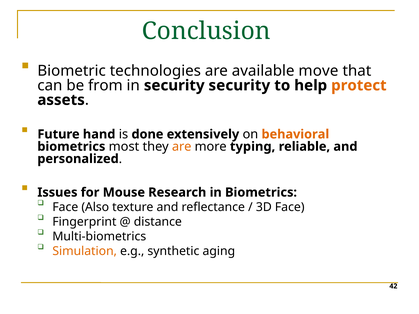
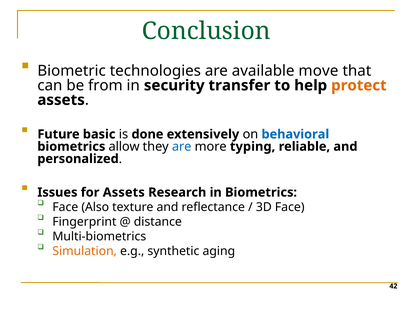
security security: security -> transfer
hand: hand -> basic
behavioral colour: orange -> blue
most: most -> allow
are at (182, 147) colour: orange -> blue
for Mouse: Mouse -> Assets
